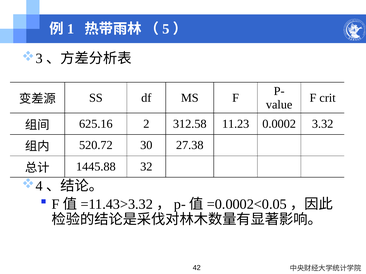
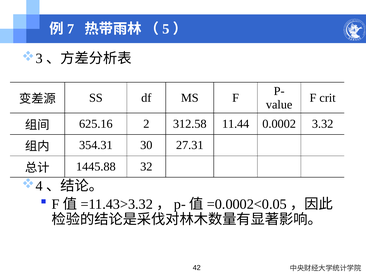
1: 1 -> 7
11.23: 11.23 -> 11.44
520.72: 520.72 -> 354.31
27.38: 27.38 -> 27.31
